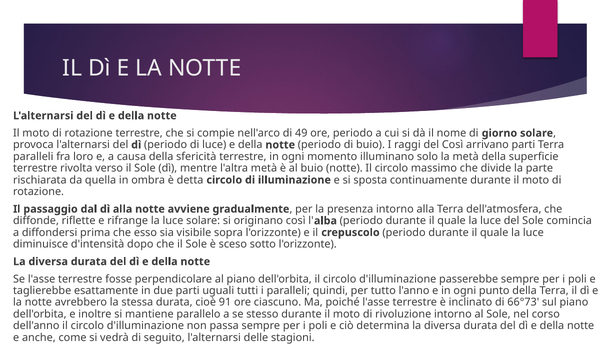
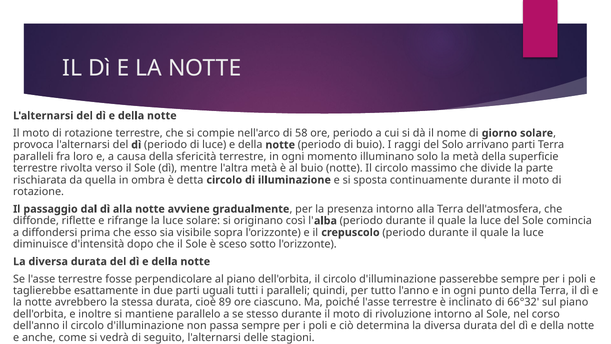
49: 49 -> 58
del Così: Così -> Solo
91: 91 -> 89
66°73: 66°73 -> 66°32
